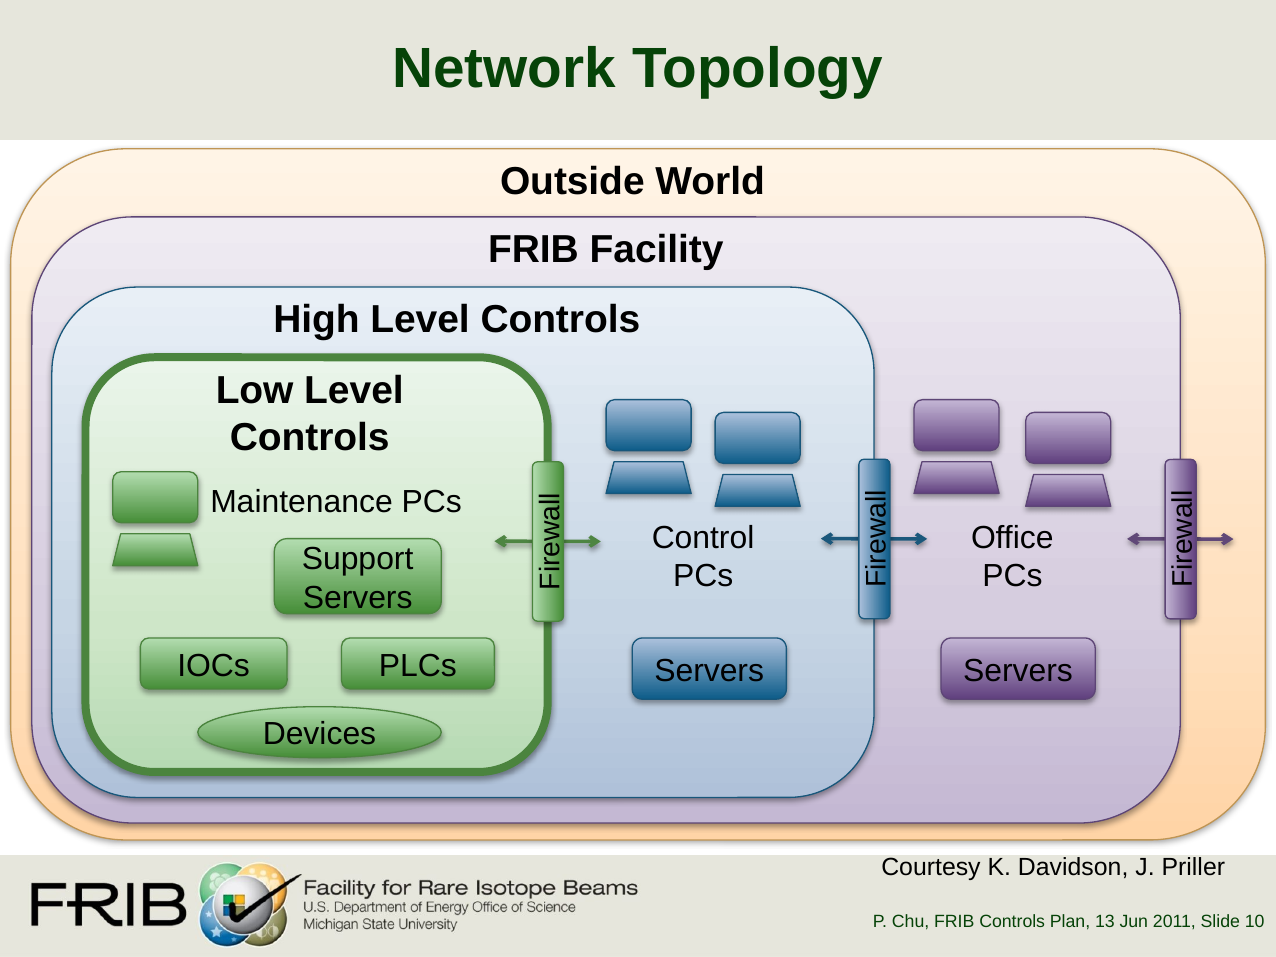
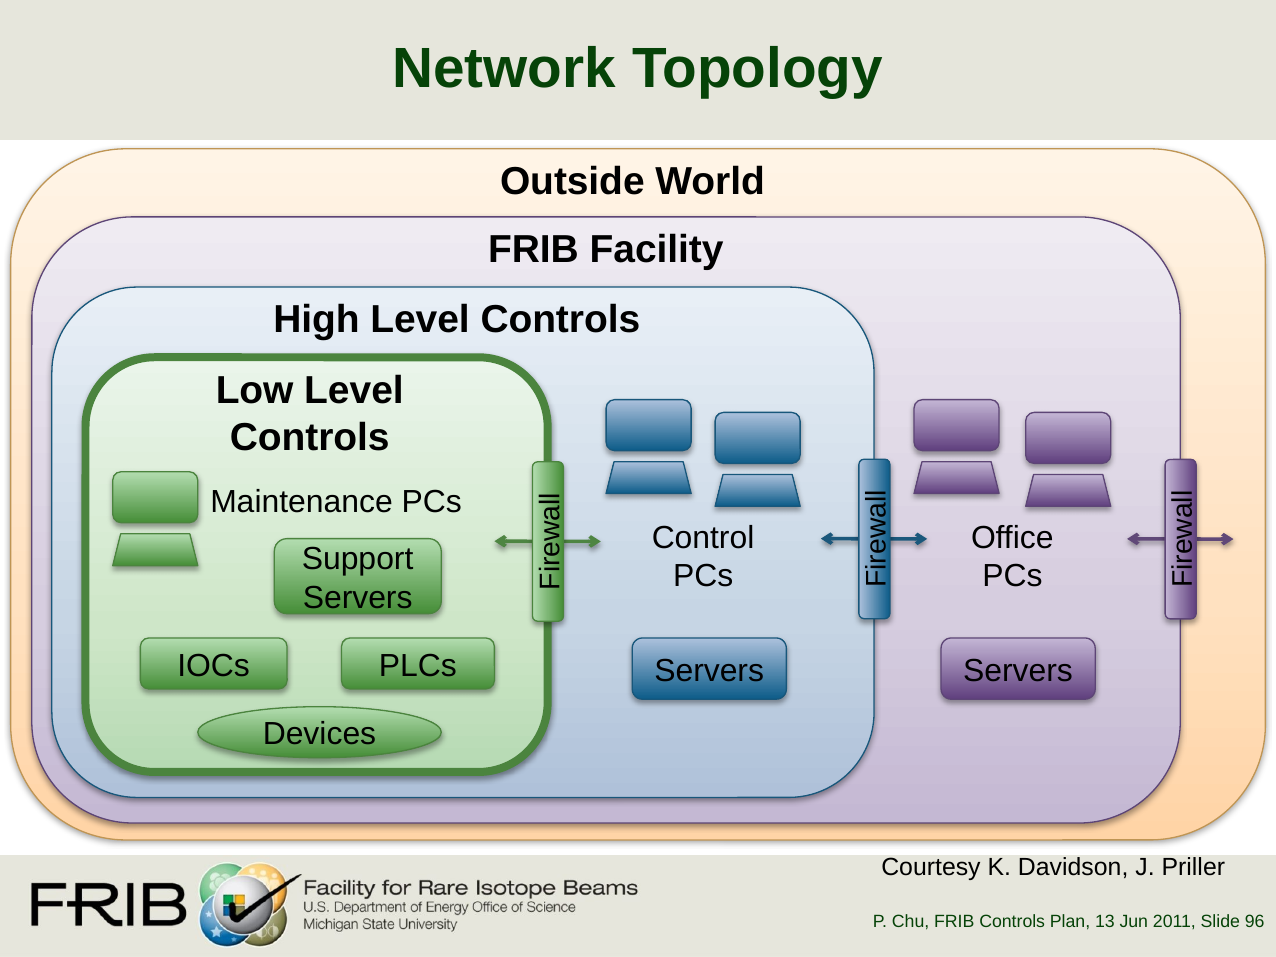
10: 10 -> 96
